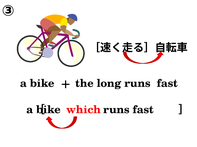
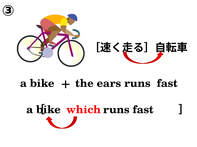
long: long -> ears
